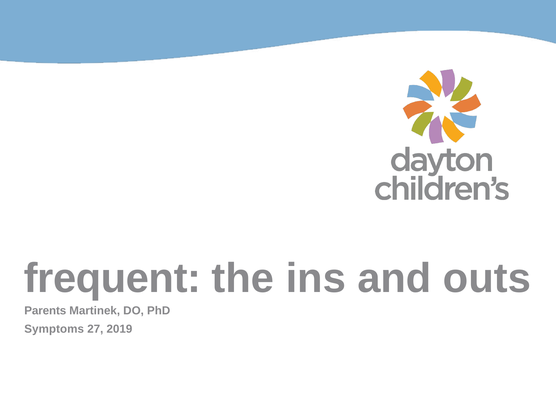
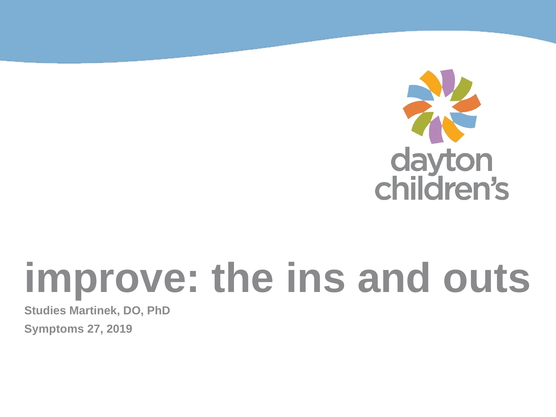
frequent: frequent -> improve
Parents: Parents -> Studies
